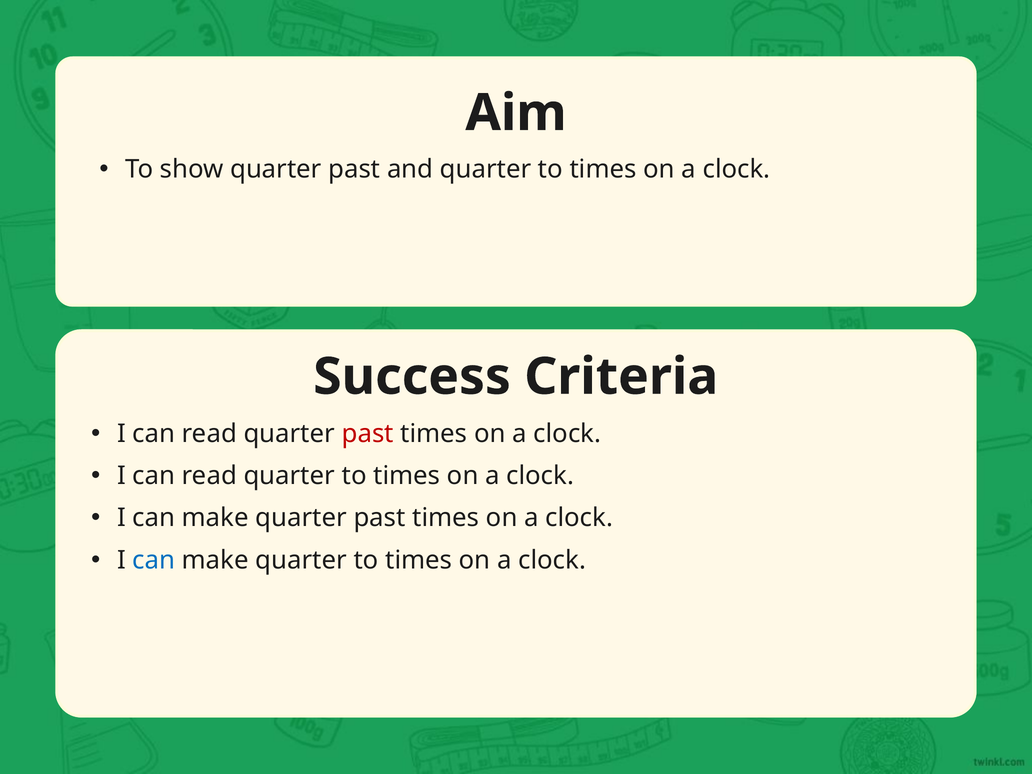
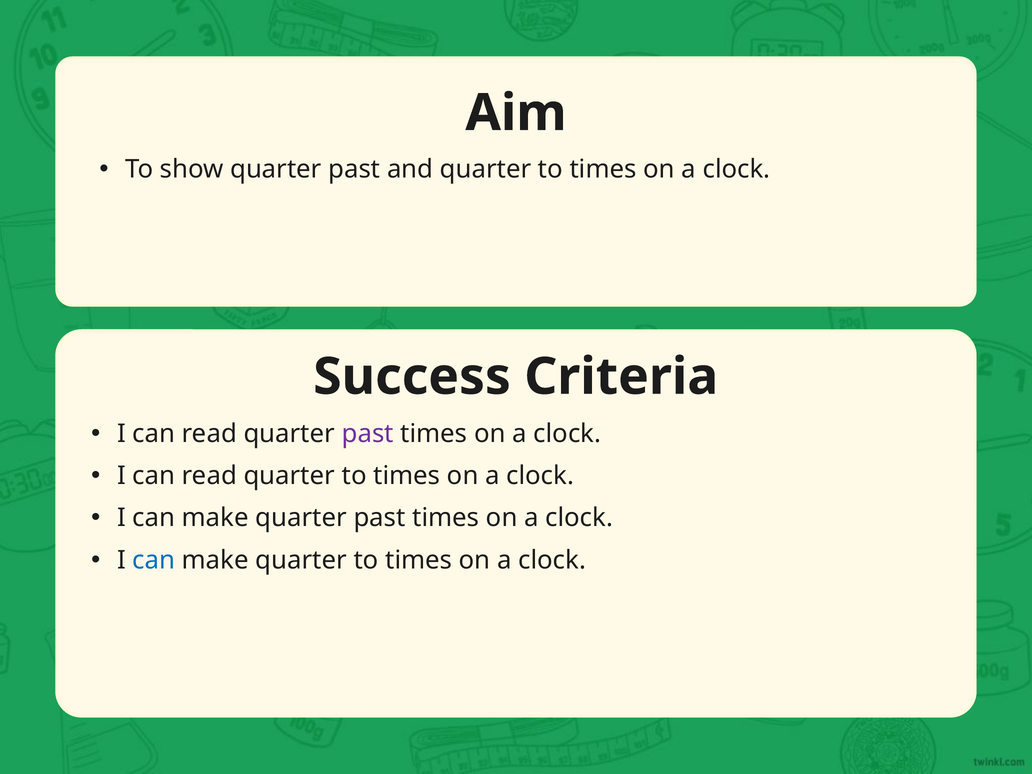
past at (368, 433) colour: red -> purple
